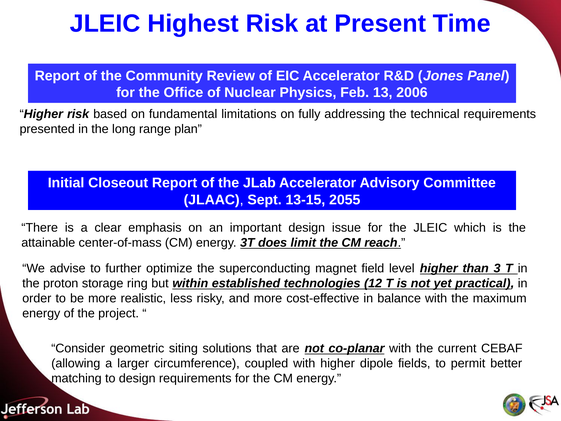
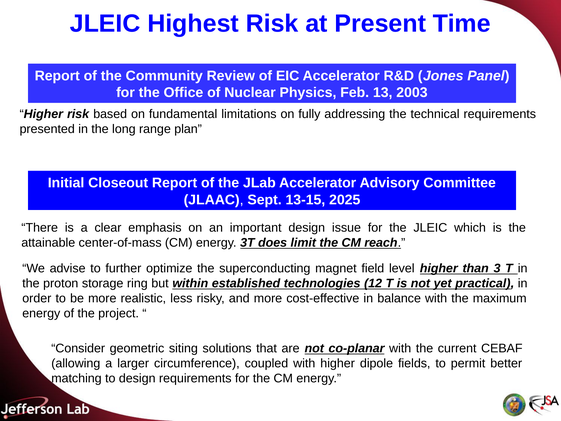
2006: 2006 -> 2003
2055: 2055 -> 2025
